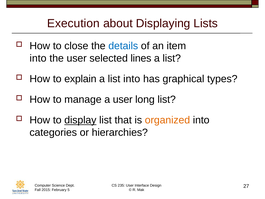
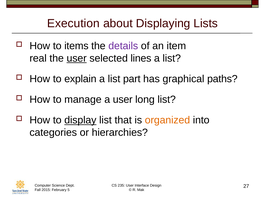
close: close -> items
details colour: blue -> purple
into at (38, 58): into -> real
user at (77, 58) underline: none -> present
list into: into -> part
types: types -> paths
